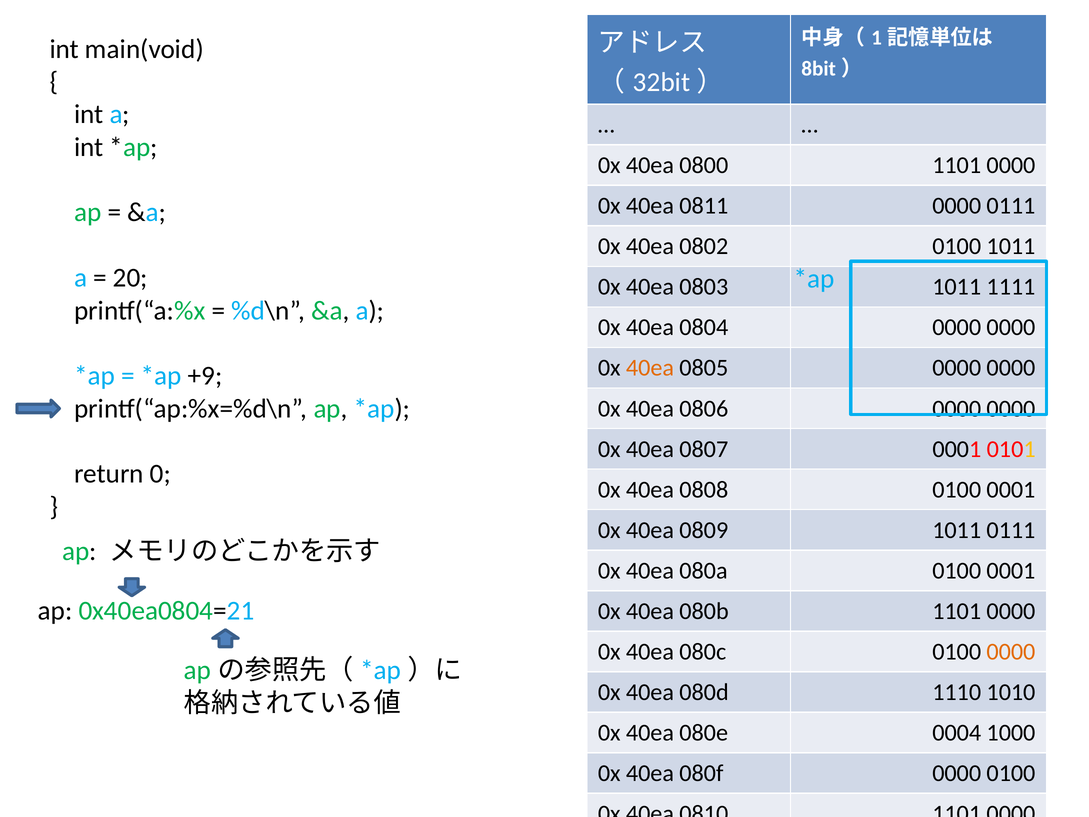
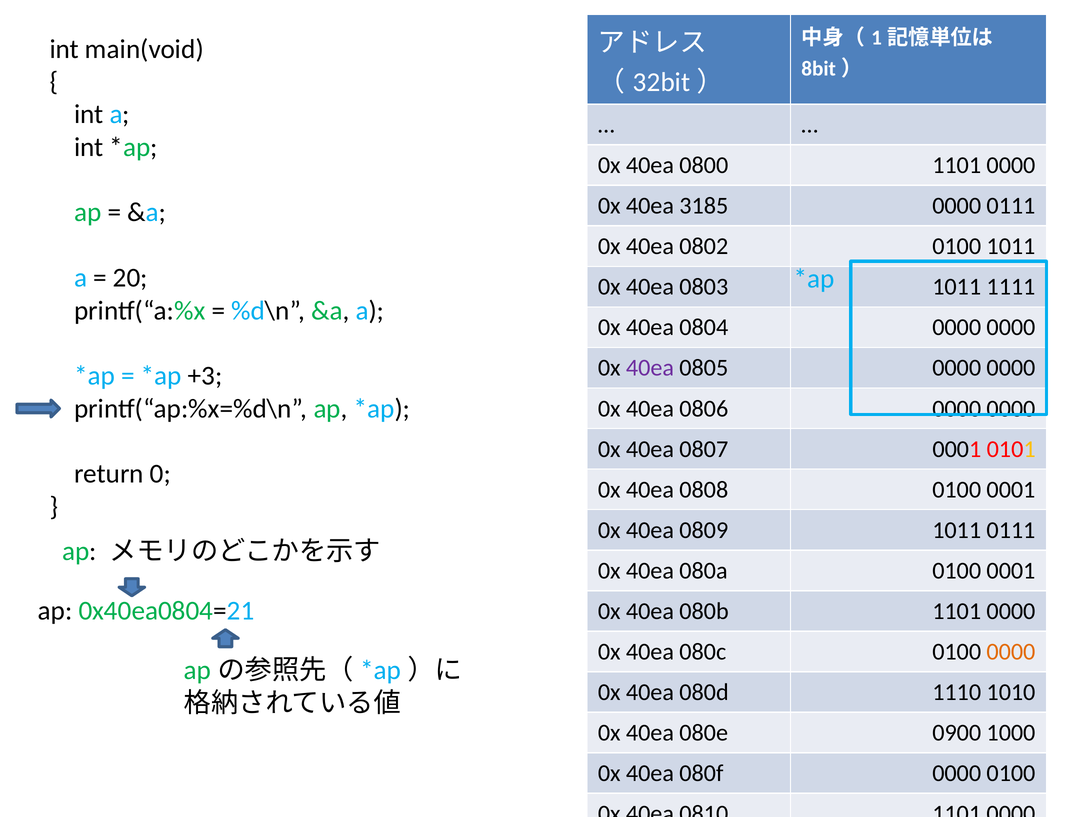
0811: 0811 -> 3185
40ea at (650, 368) colour: orange -> purple
+9: +9 -> +3
0004: 0004 -> 0900
